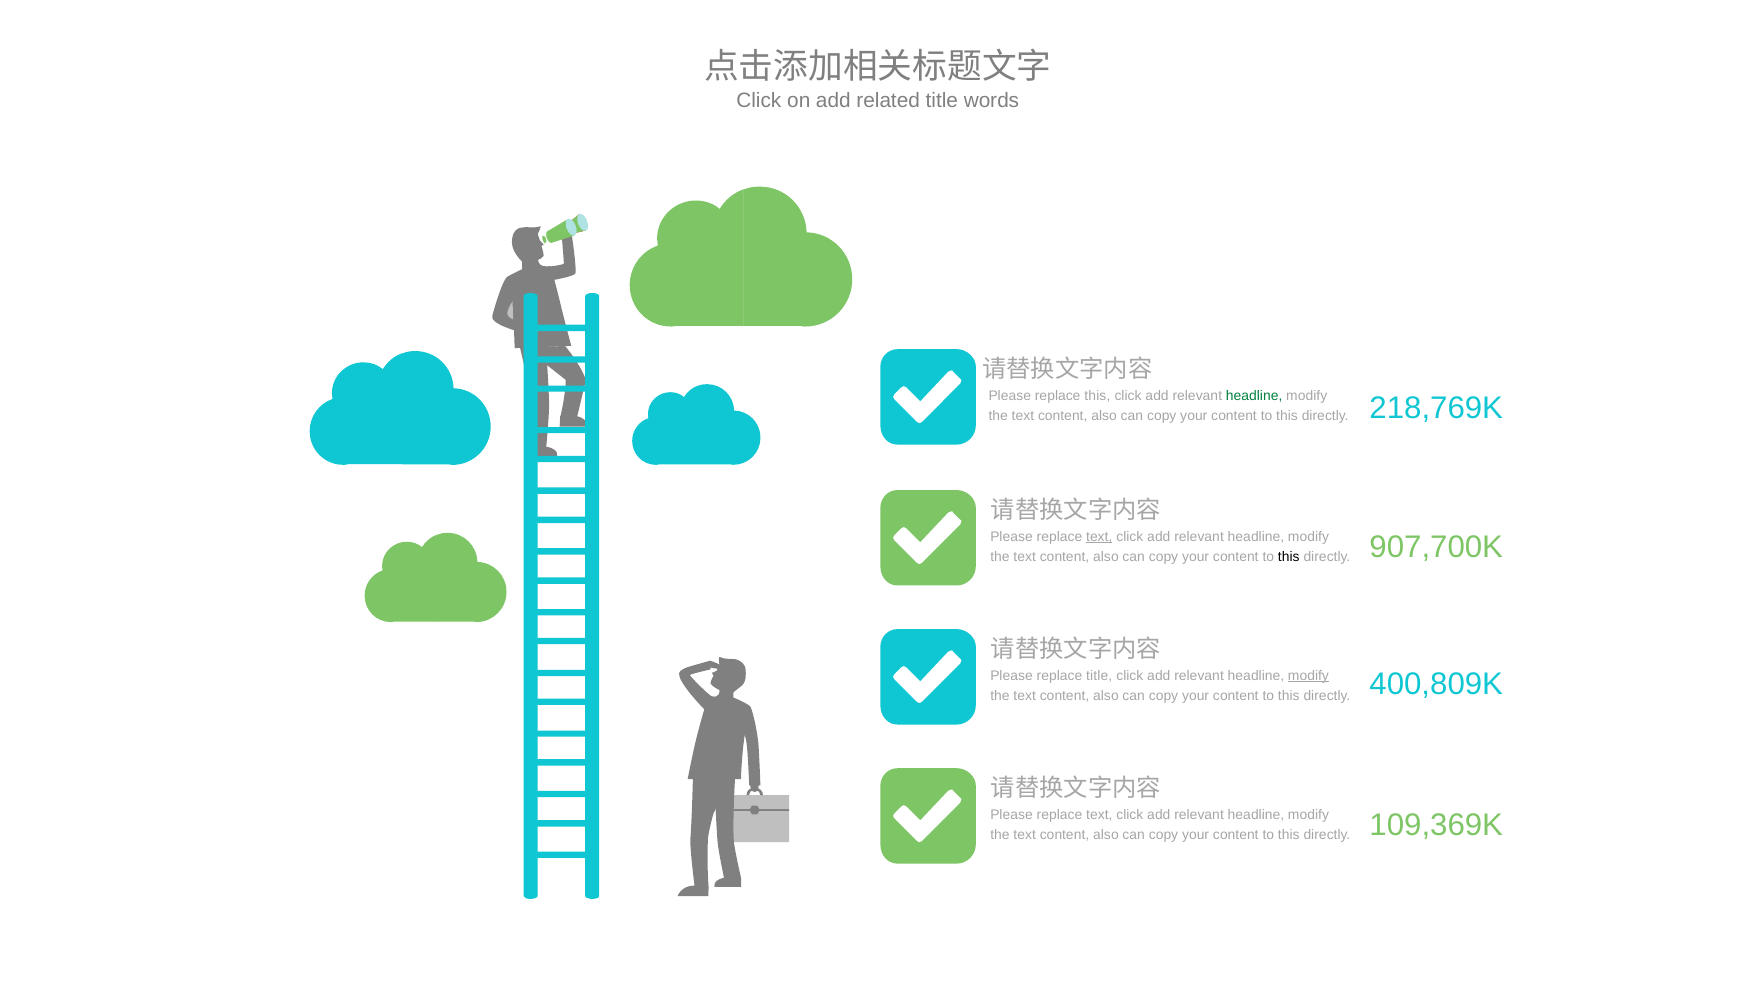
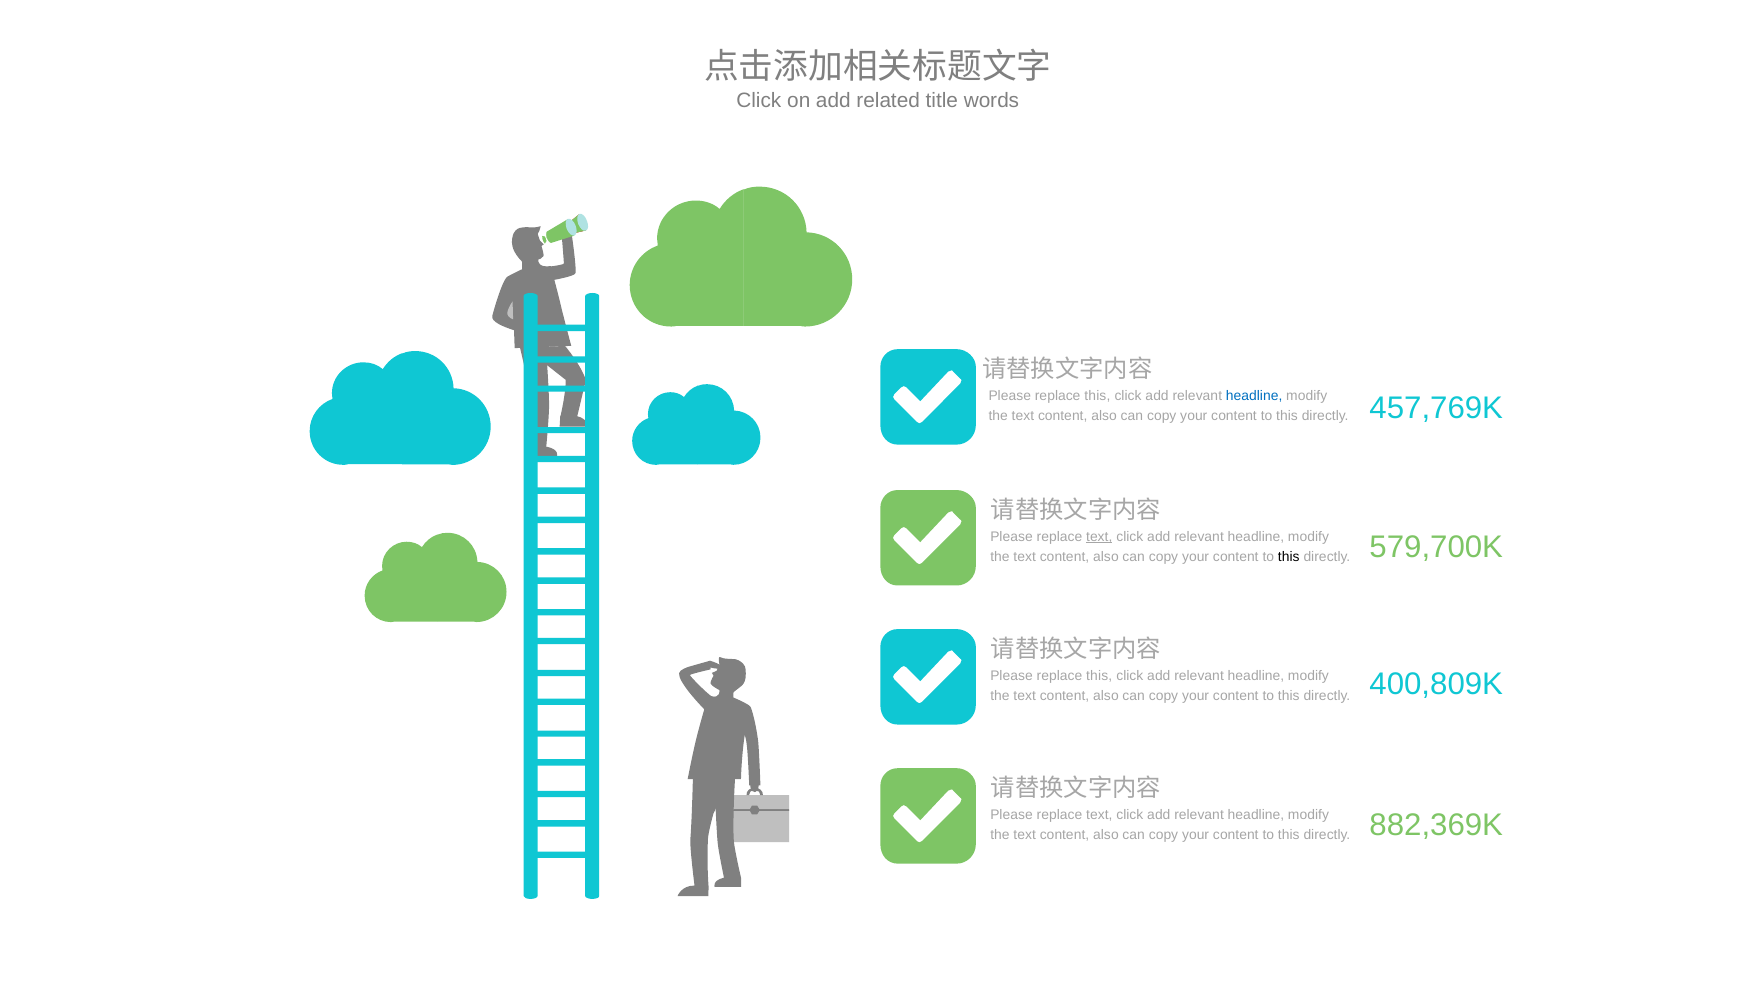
headline at (1254, 396) colour: green -> blue
218,769K: 218,769K -> 457,769K
907,700K: 907,700K -> 579,700K
title at (1099, 675): title -> this
modify at (1308, 675) underline: present -> none
109,369K: 109,369K -> 882,369K
